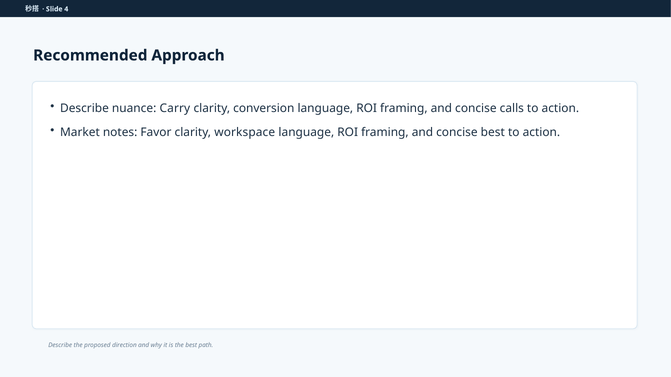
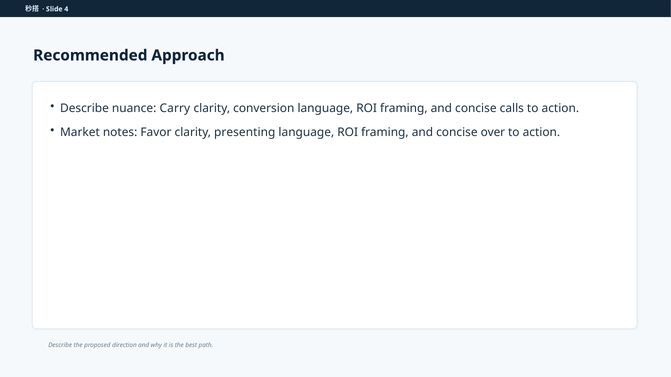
workspace: workspace -> presenting
concise best: best -> over
